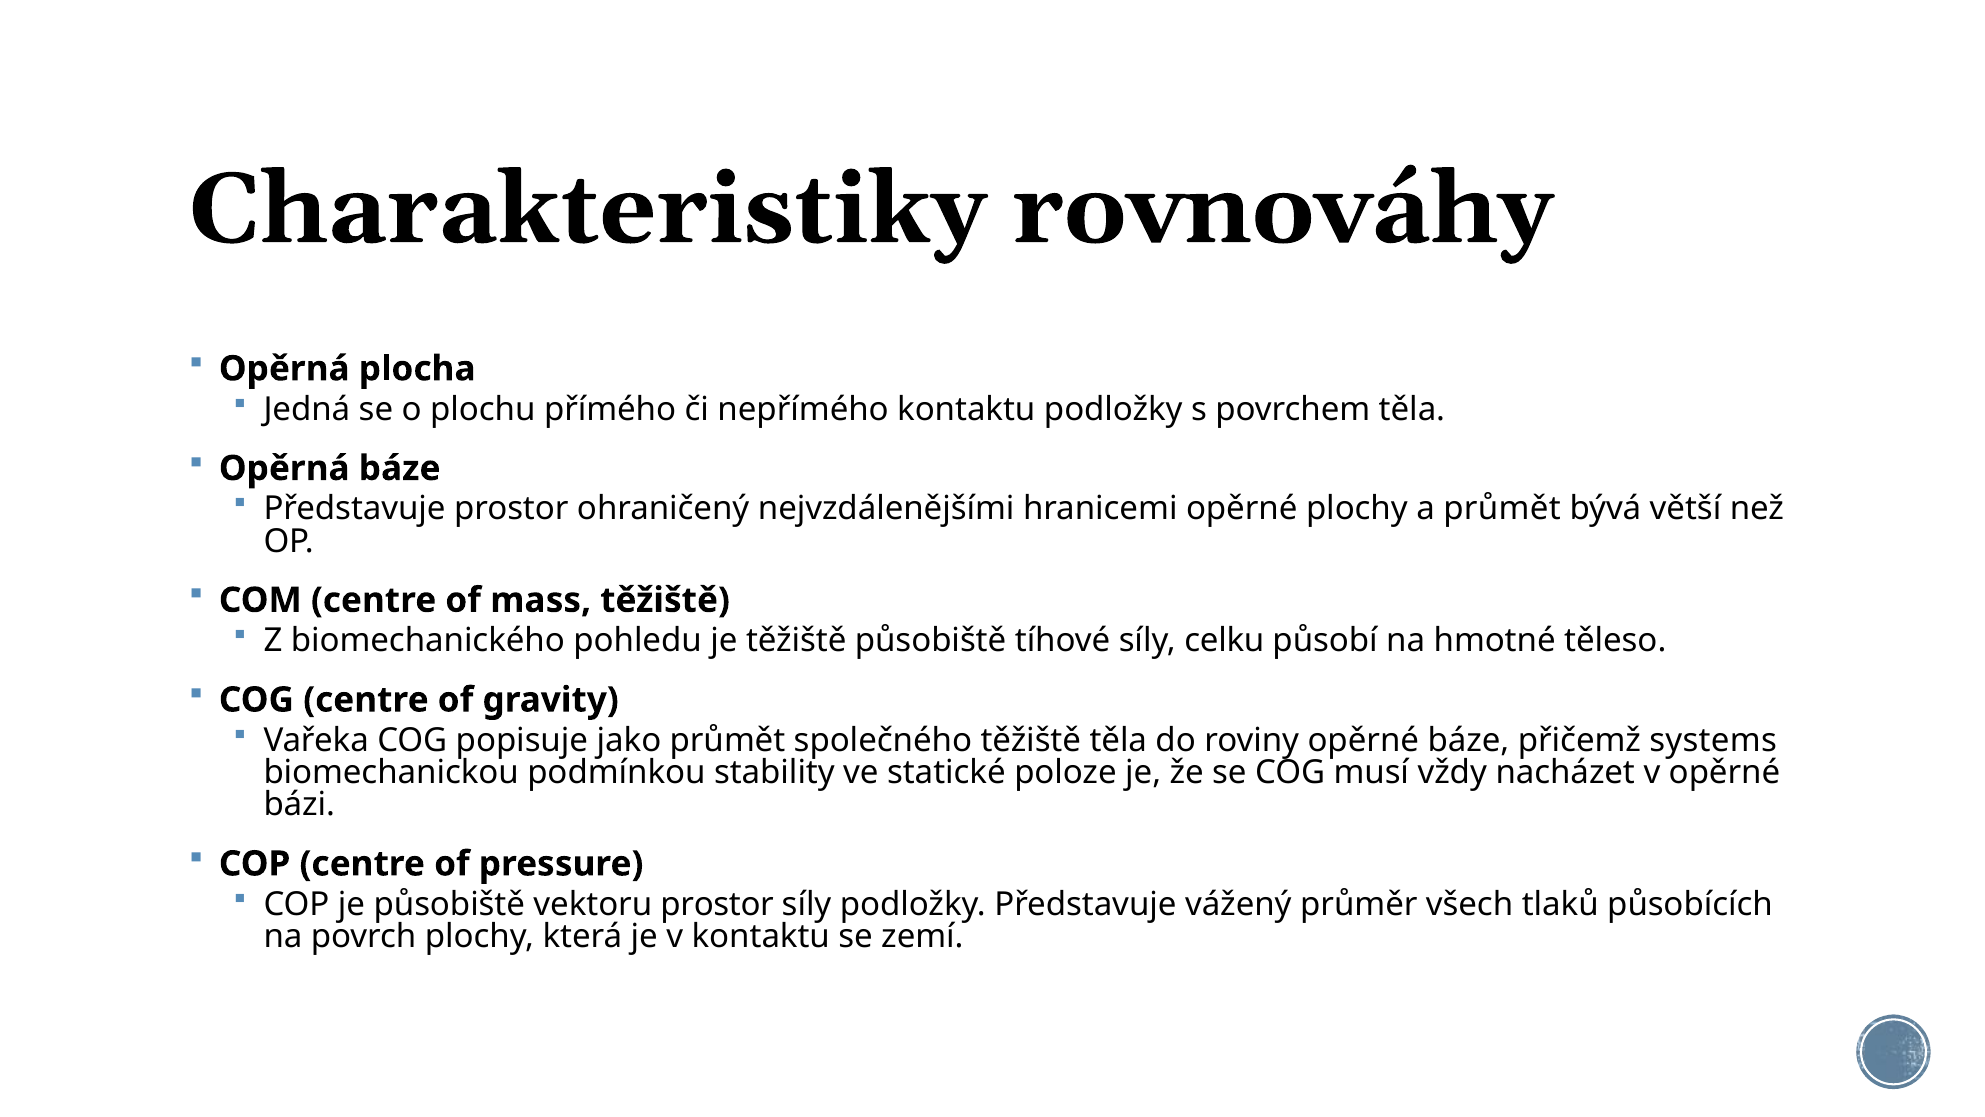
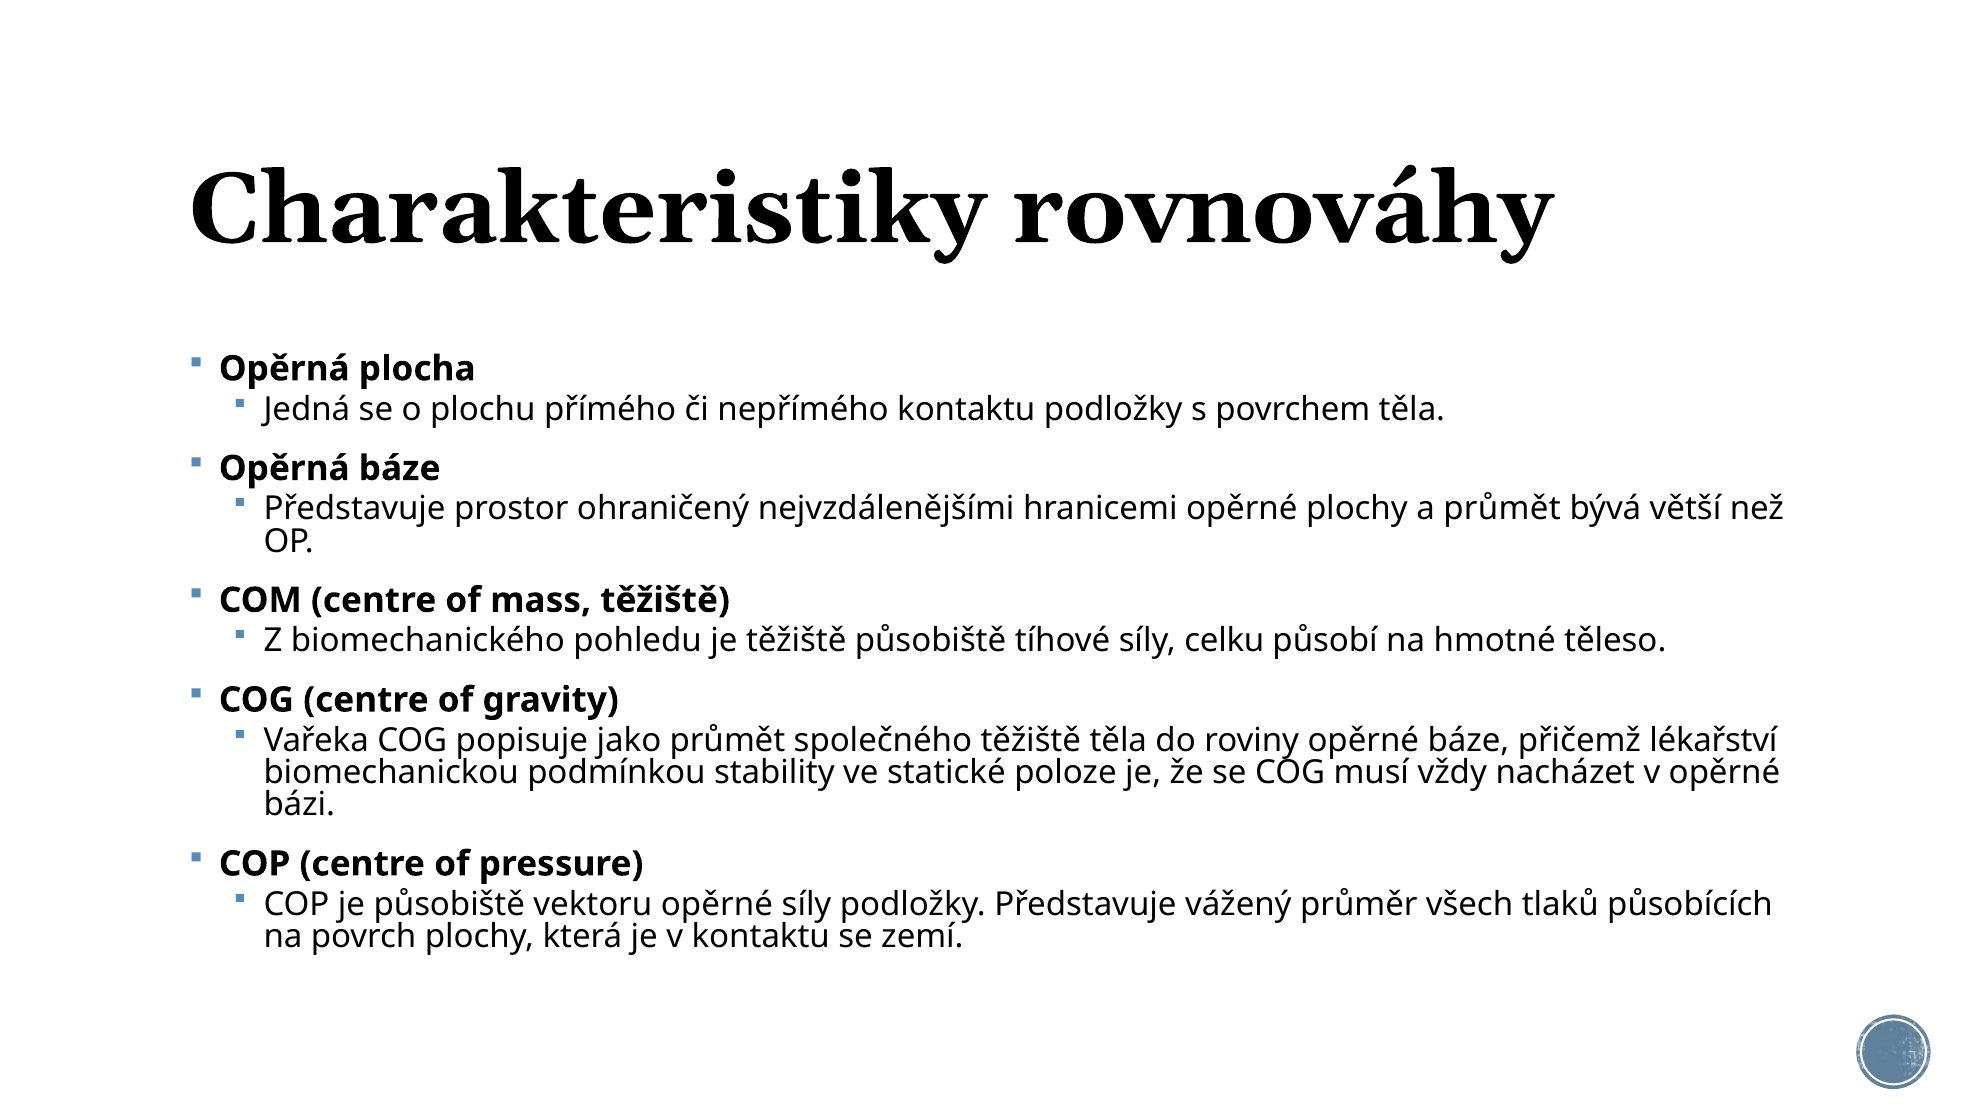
systems: systems -> lékařství
vektoru prostor: prostor -> opěrné
